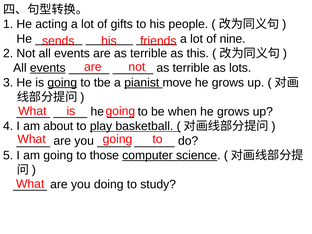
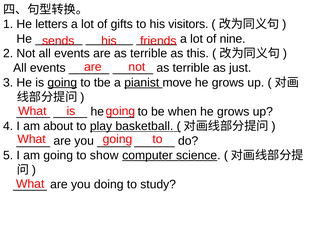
acting: acting -> letters
people: people -> visitors
events at (48, 68) underline: present -> none
lots: lots -> just
those: those -> show
